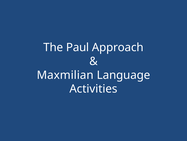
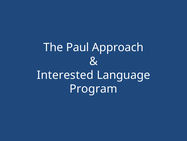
Maxmilian: Maxmilian -> Interested
Activities: Activities -> Program
